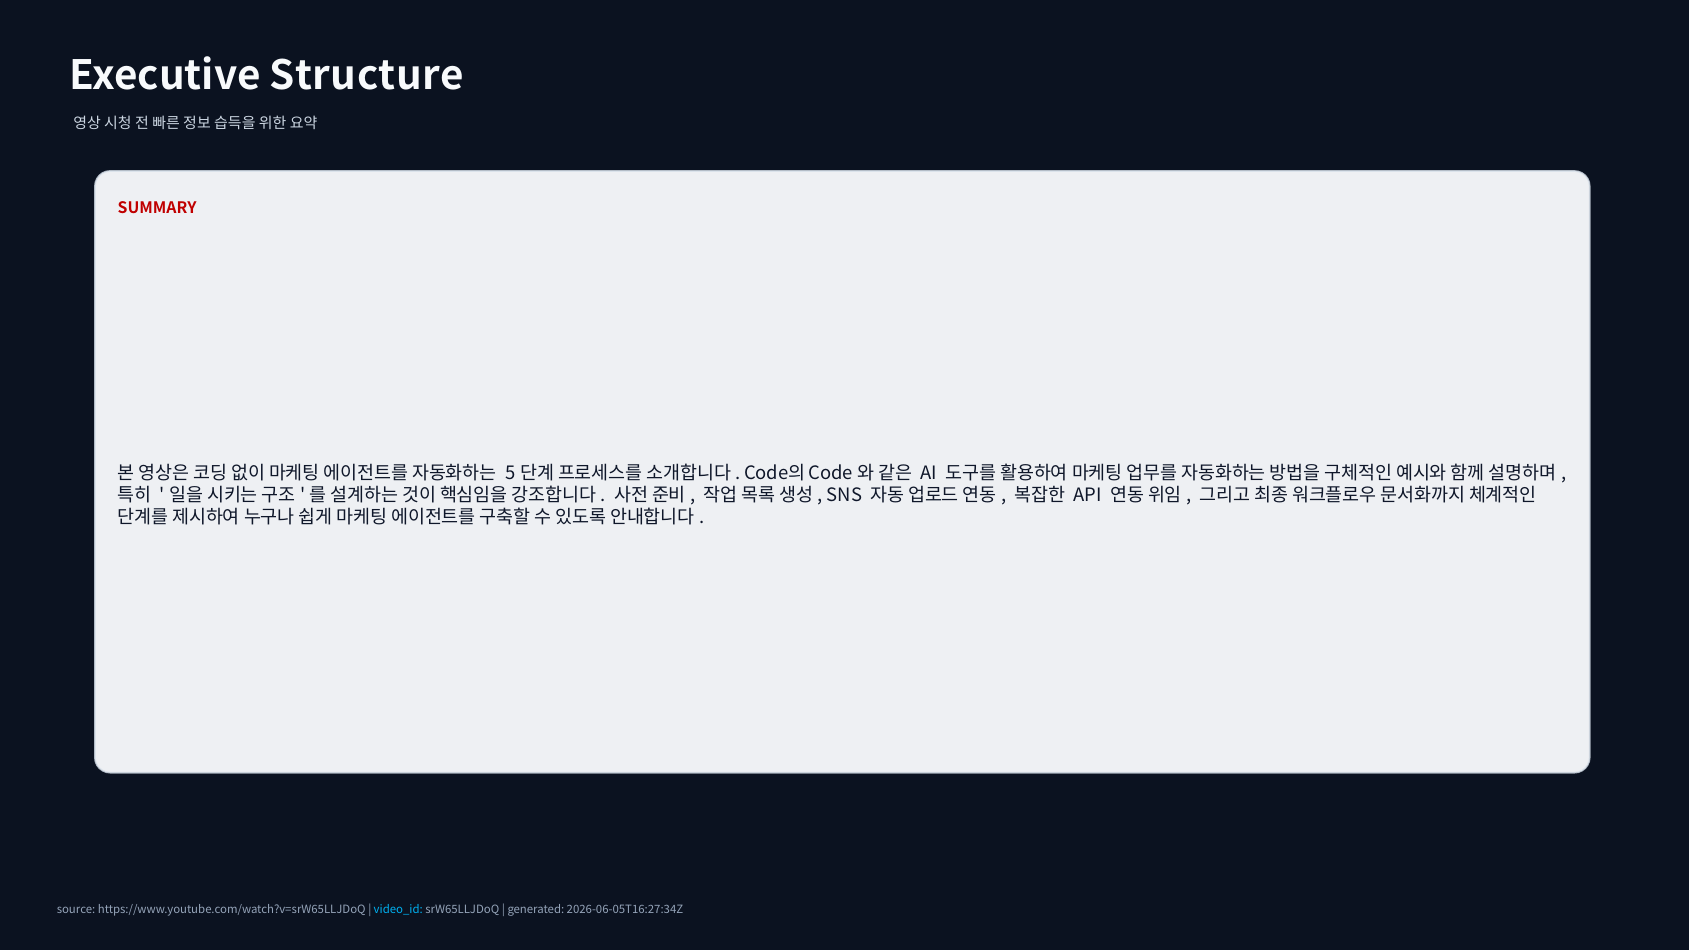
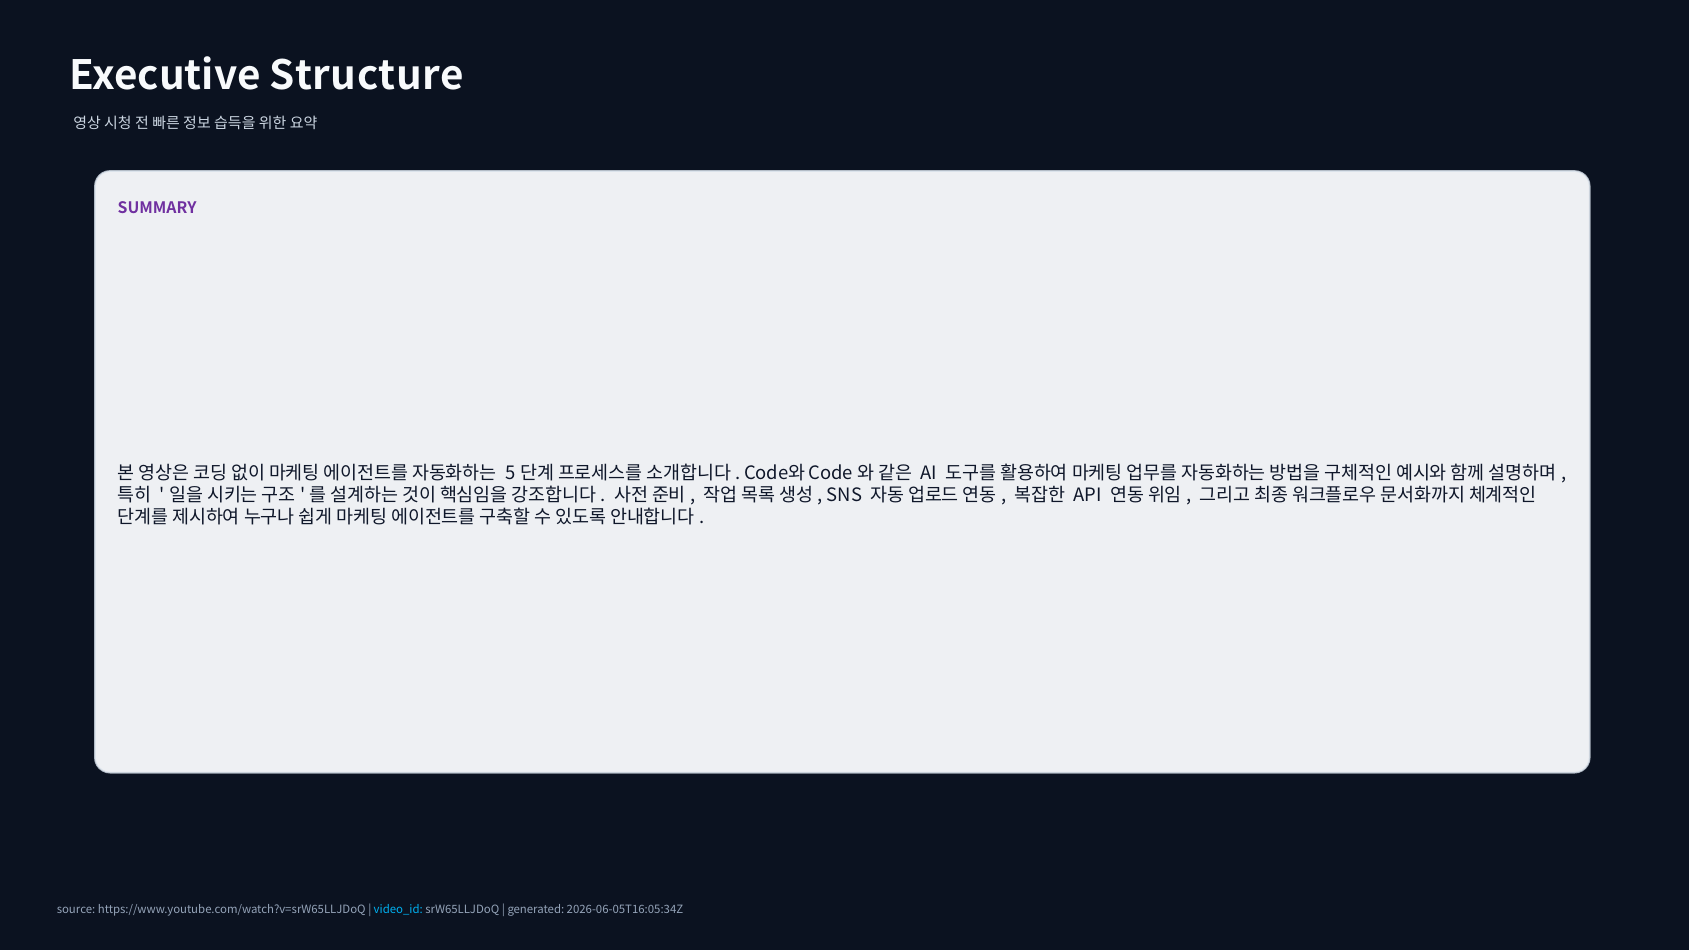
SUMMARY colour: red -> purple
Code의 at (775, 474): Code의 -> Code와
2026-06-05T16:27:34Z: 2026-06-05T16:27:34Z -> 2026-06-05T16:05:34Z
